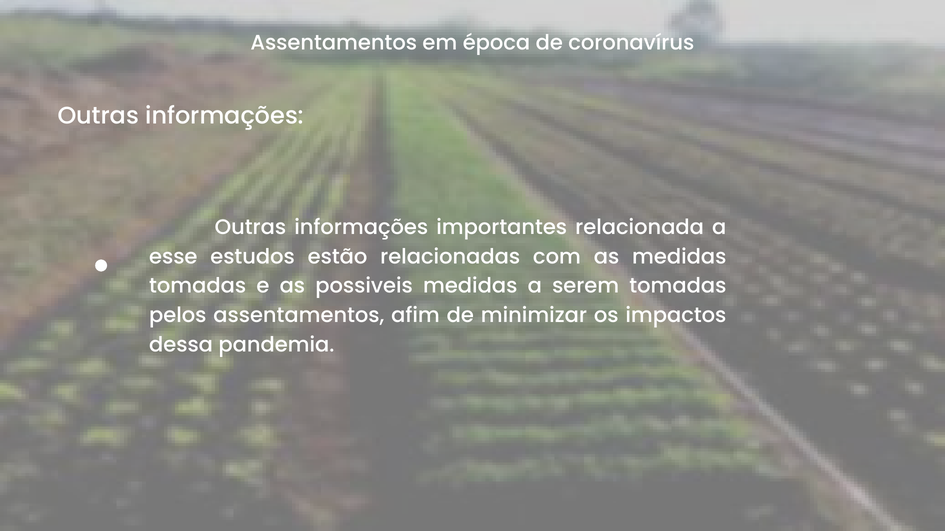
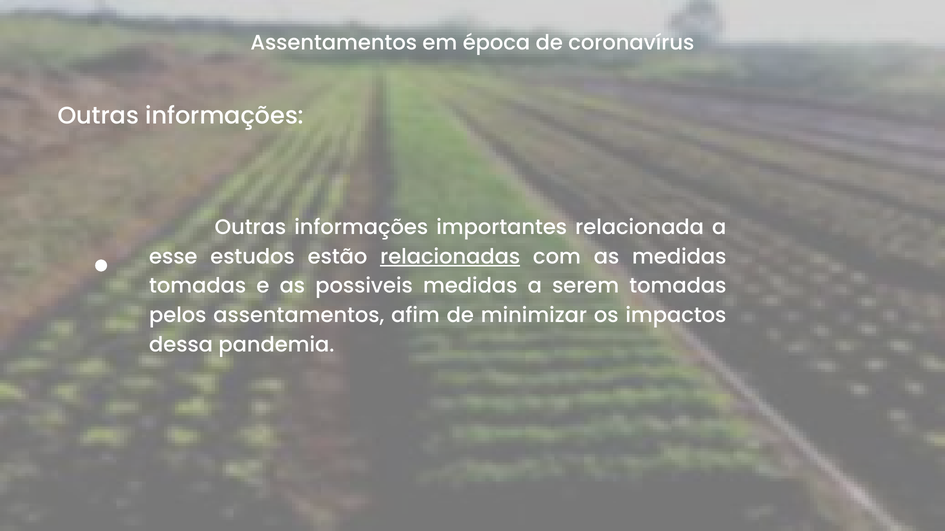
relacionadas underline: none -> present
